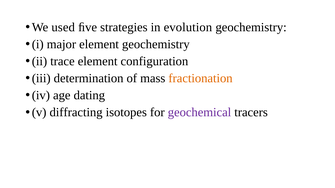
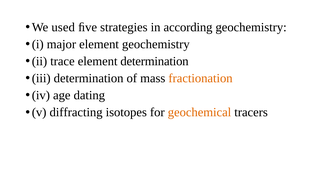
evolution: evolution -> according
element configuration: configuration -> determination
geochemical colour: purple -> orange
